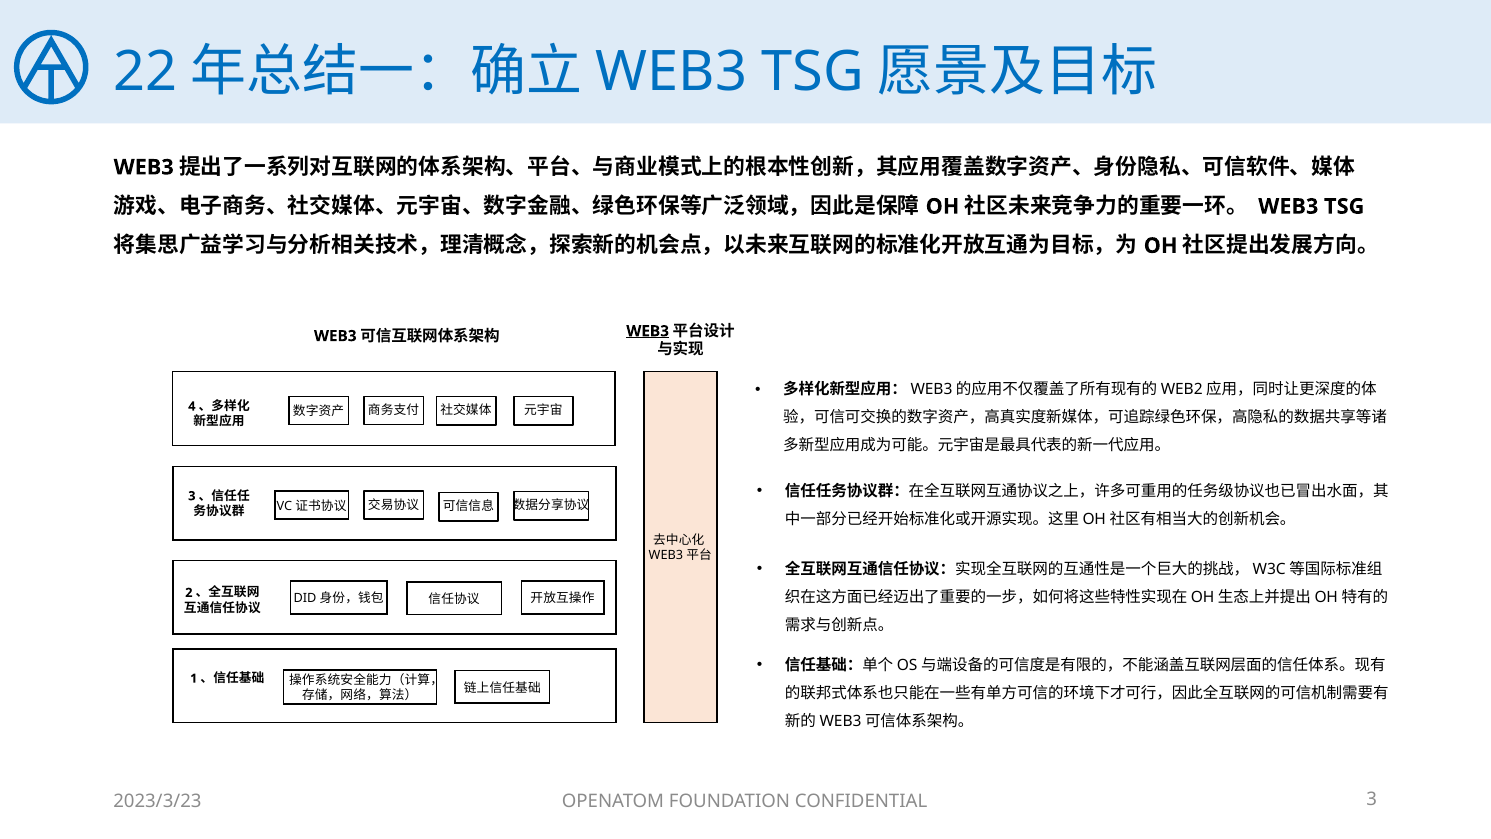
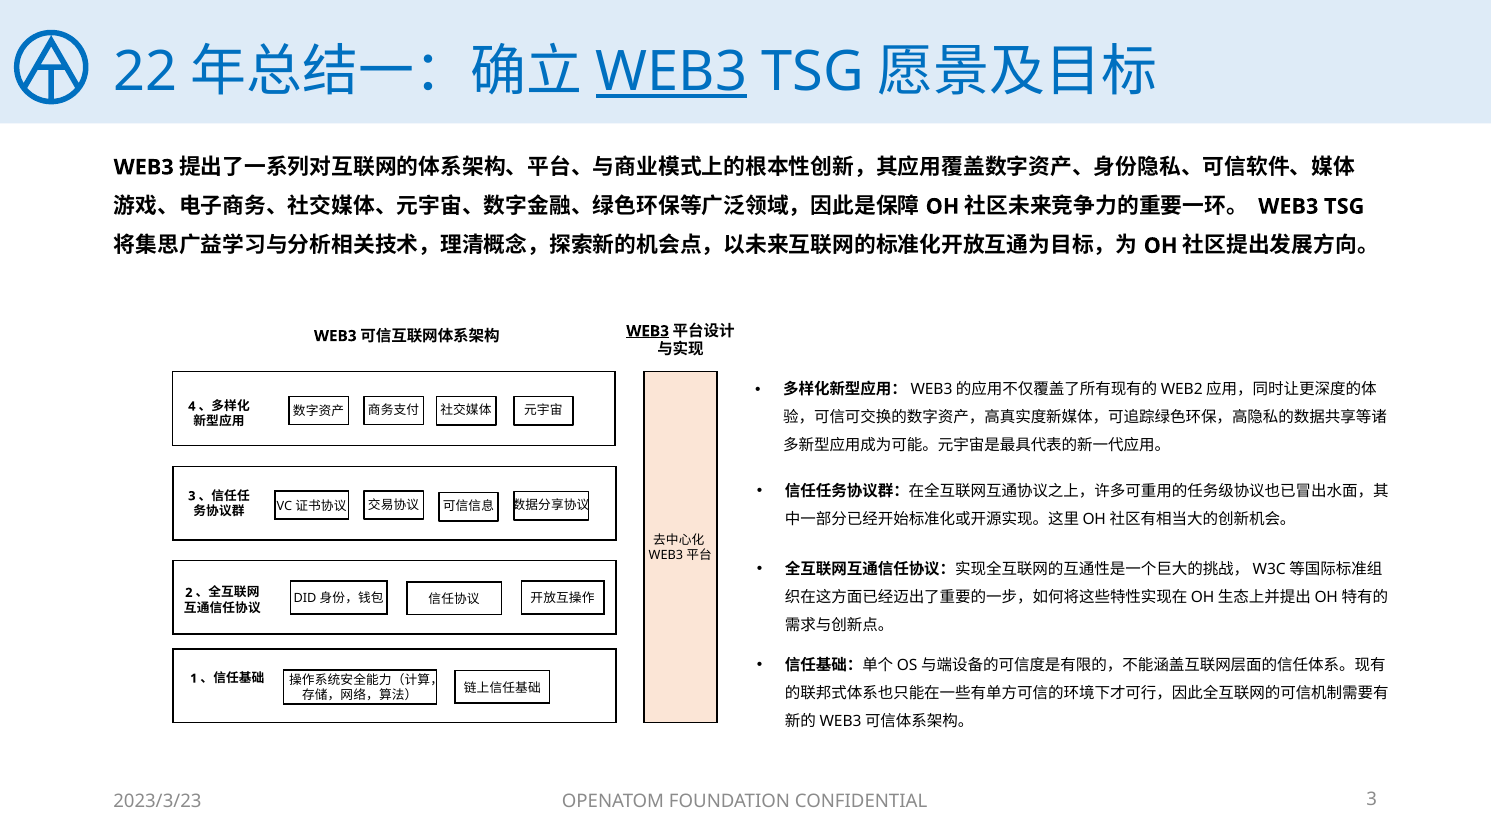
WEB3 at (671, 72) underline: none -> present
